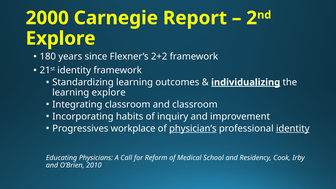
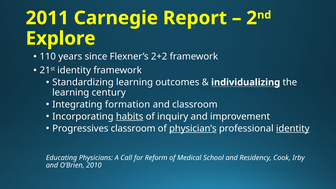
2000: 2000 -> 2011
180: 180 -> 110
individualizing underline: present -> none
learning explore: explore -> century
Integrating classroom: classroom -> formation
habits underline: none -> present
Progressives workplace: workplace -> classroom
